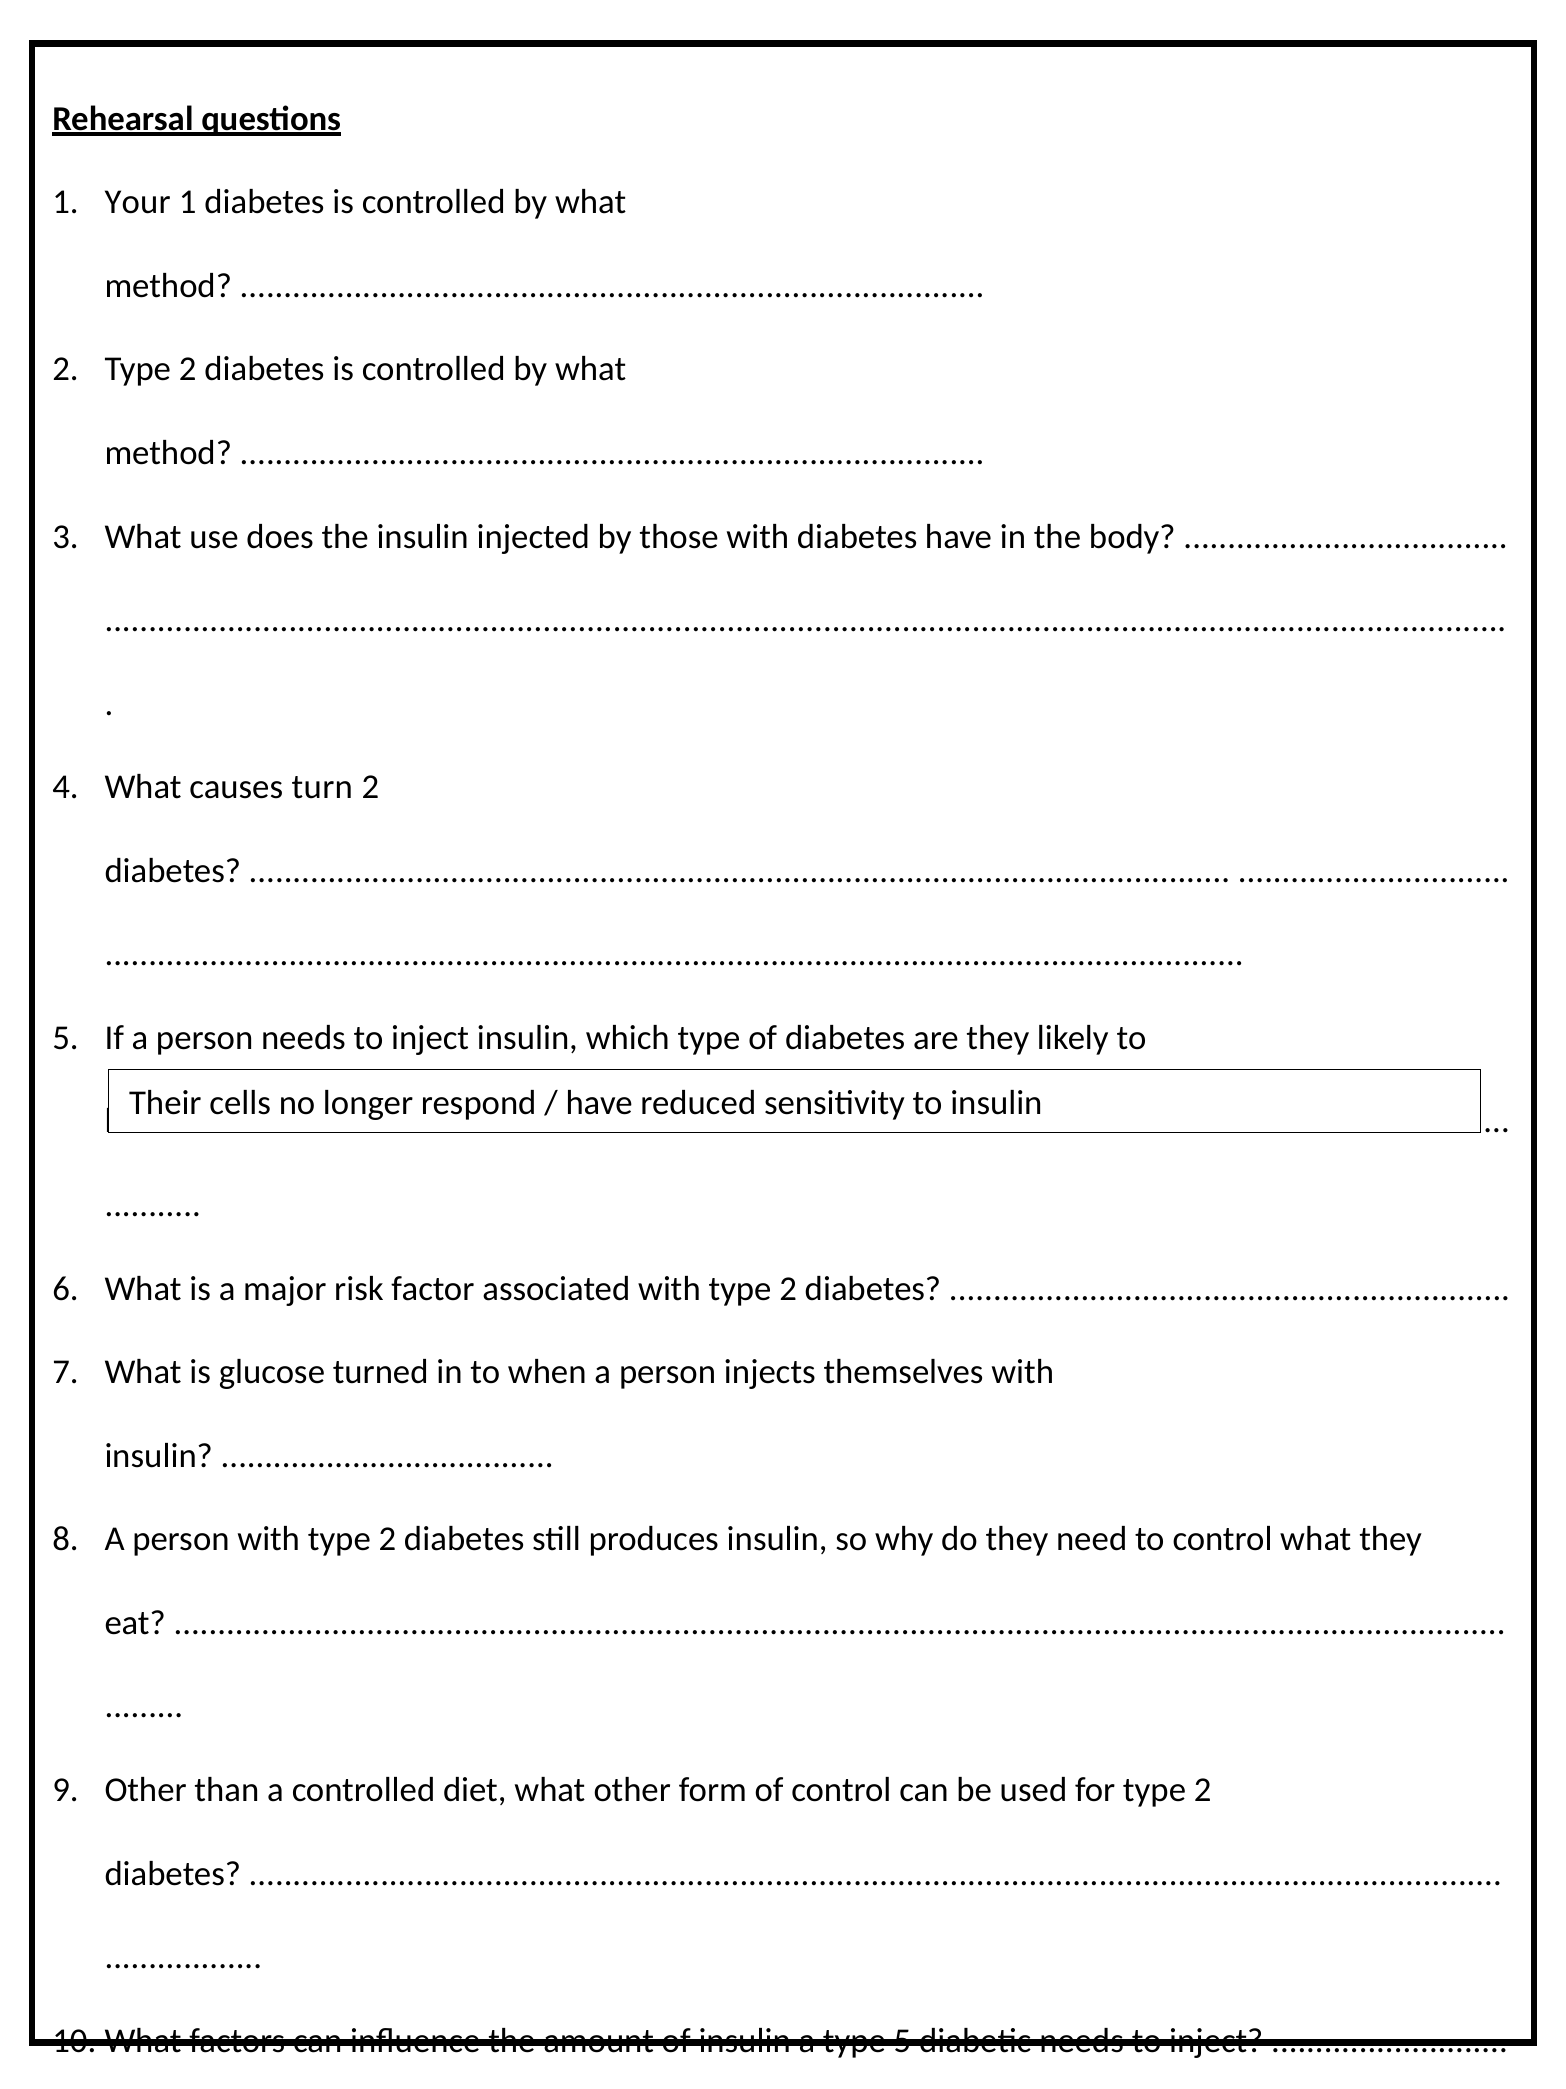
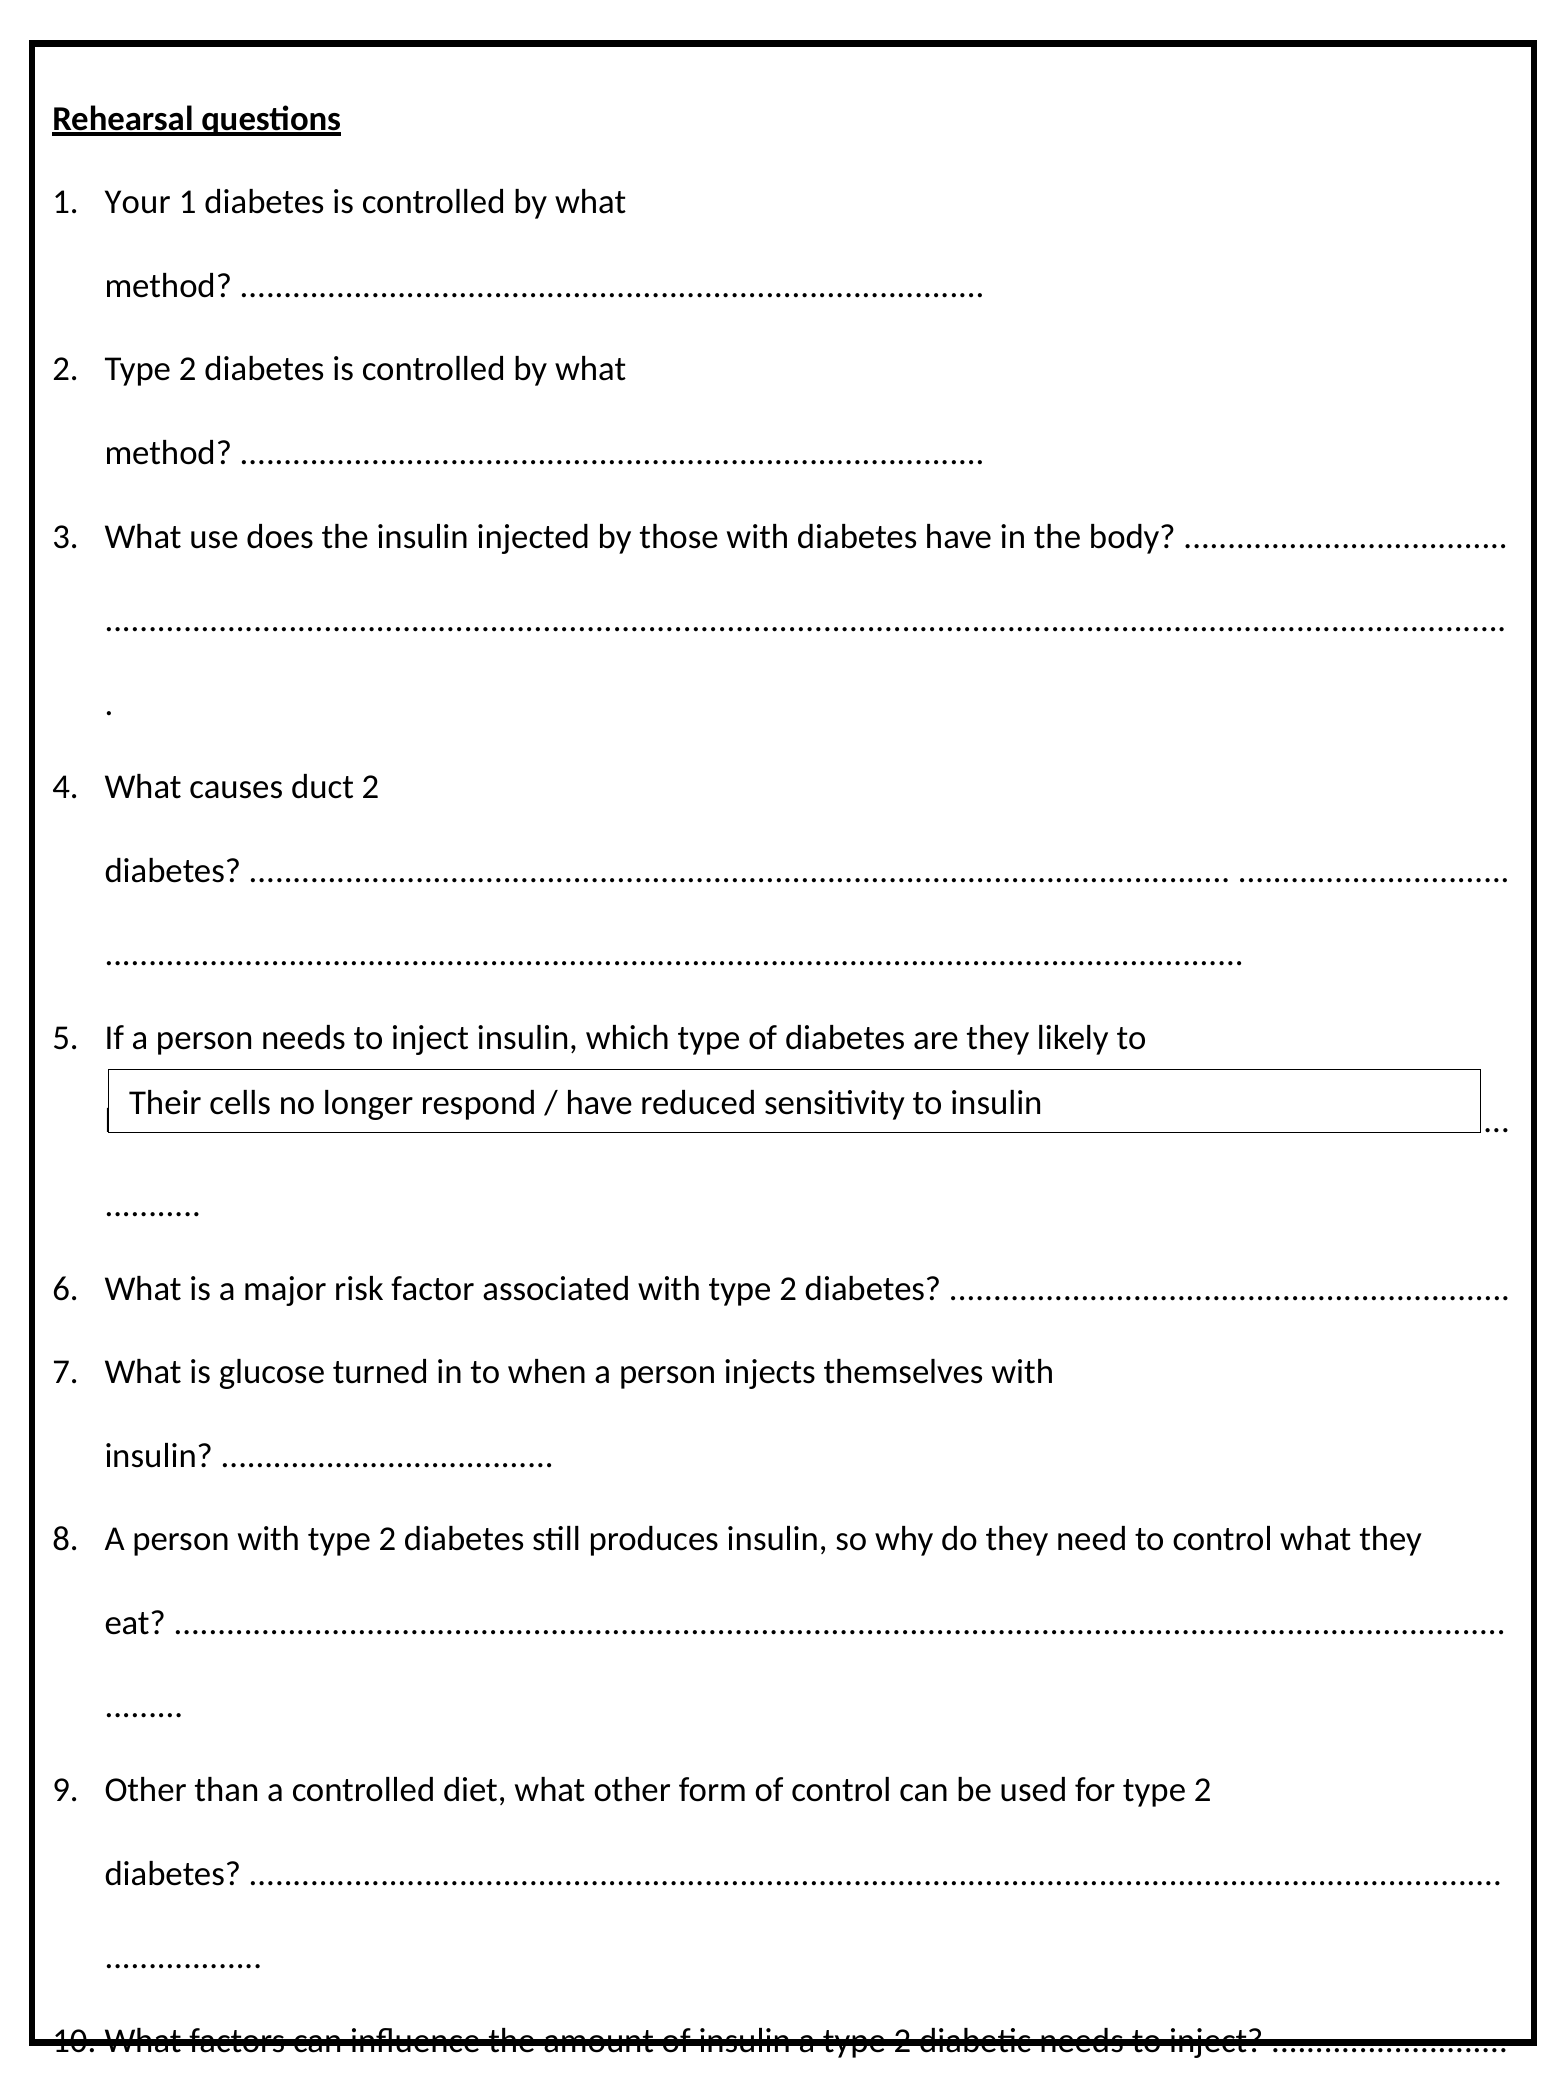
turn: turn -> duct
a type 5: 5 -> 2
